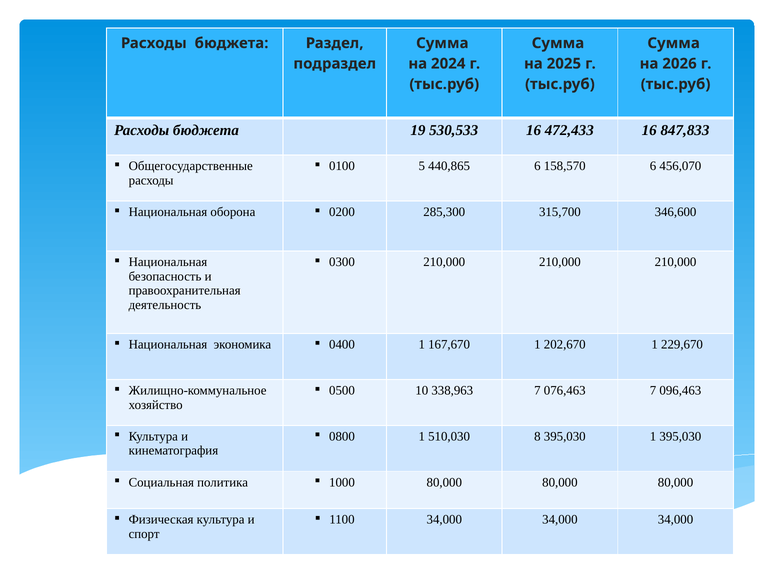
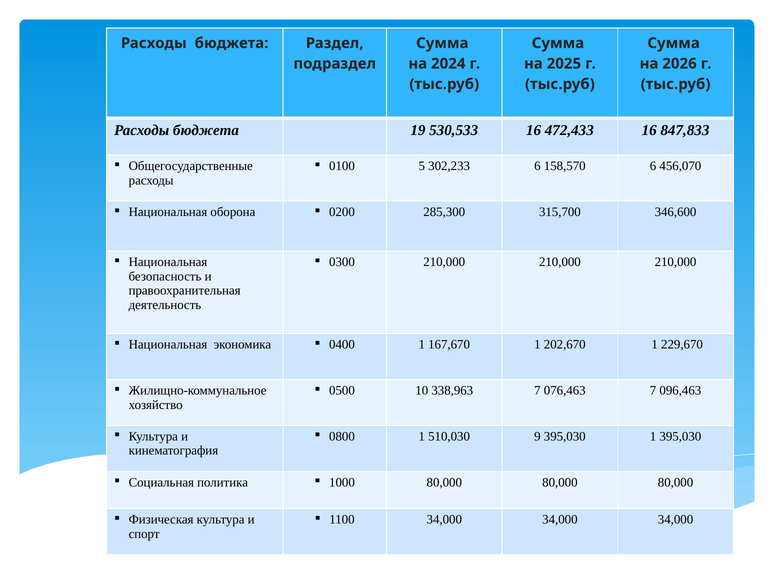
440,865: 440,865 -> 302,233
8: 8 -> 9
